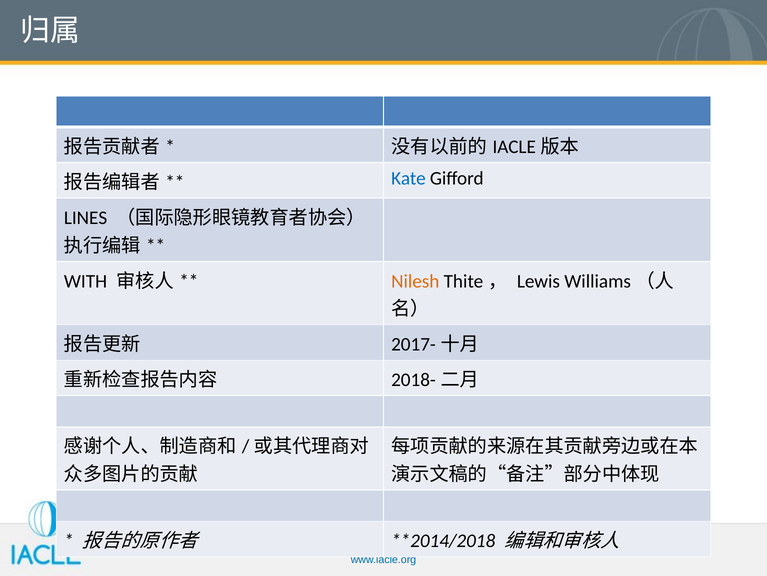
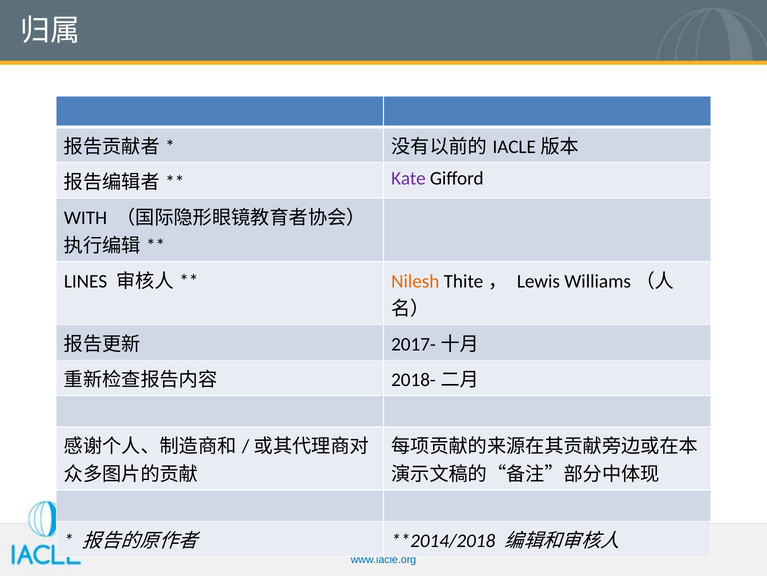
Kate colour: blue -> purple
LINES: LINES -> WITH
WITH: WITH -> LINES
